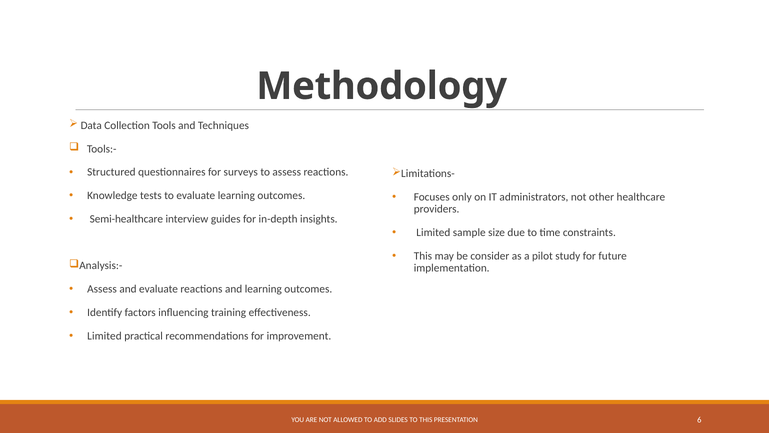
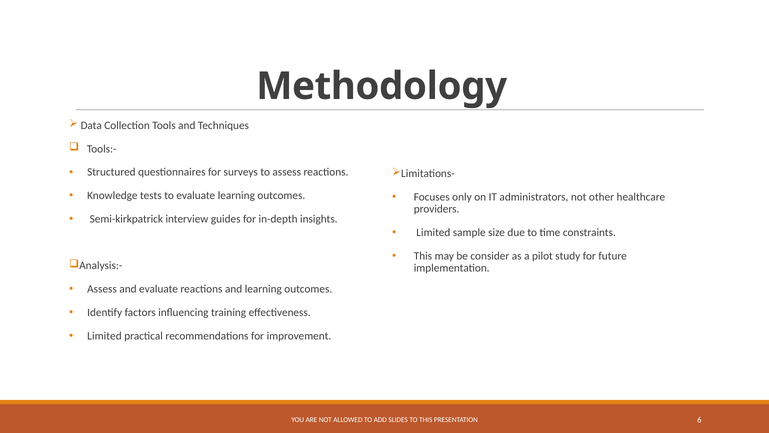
Semi-healthcare: Semi-healthcare -> Semi-kirkpatrick
